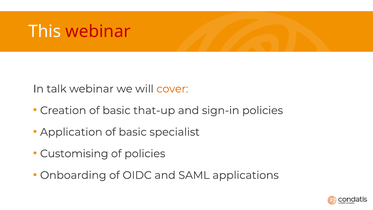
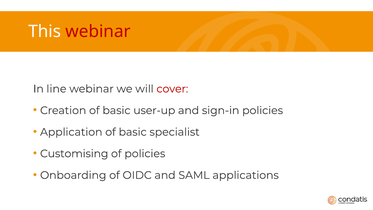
talk: talk -> line
cover colour: orange -> red
that-up: that-up -> user-up
